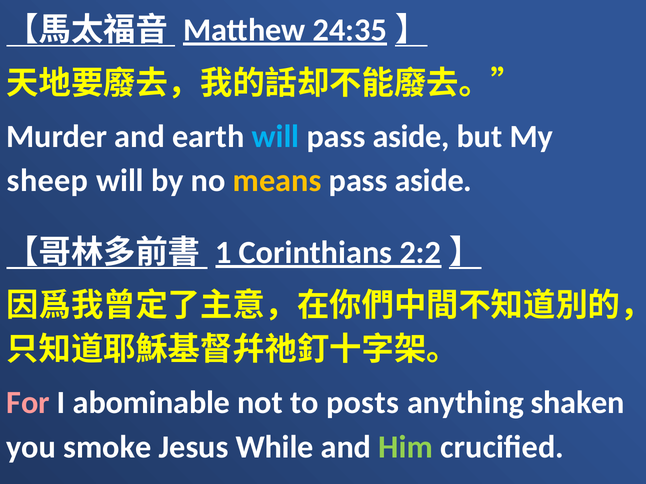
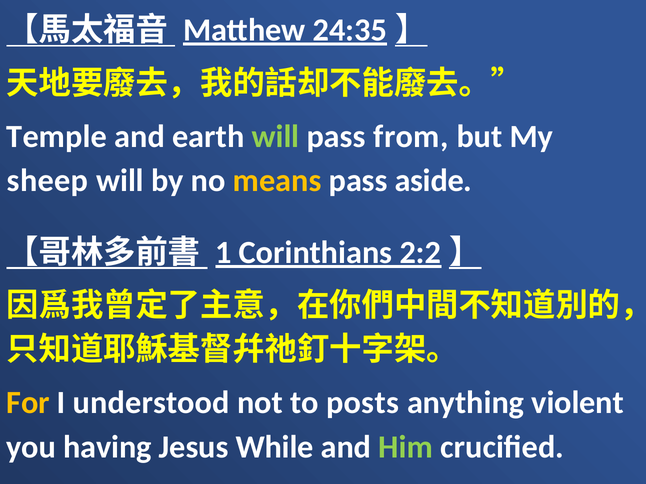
Murder: Murder -> Temple
will at (275, 137) colour: light blue -> light green
aside at (411, 137): aside -> from
For colour: pink -> yellow
abominable: abominable -> understood
shaken: shaken -> violent
smoke: smoke -> having
